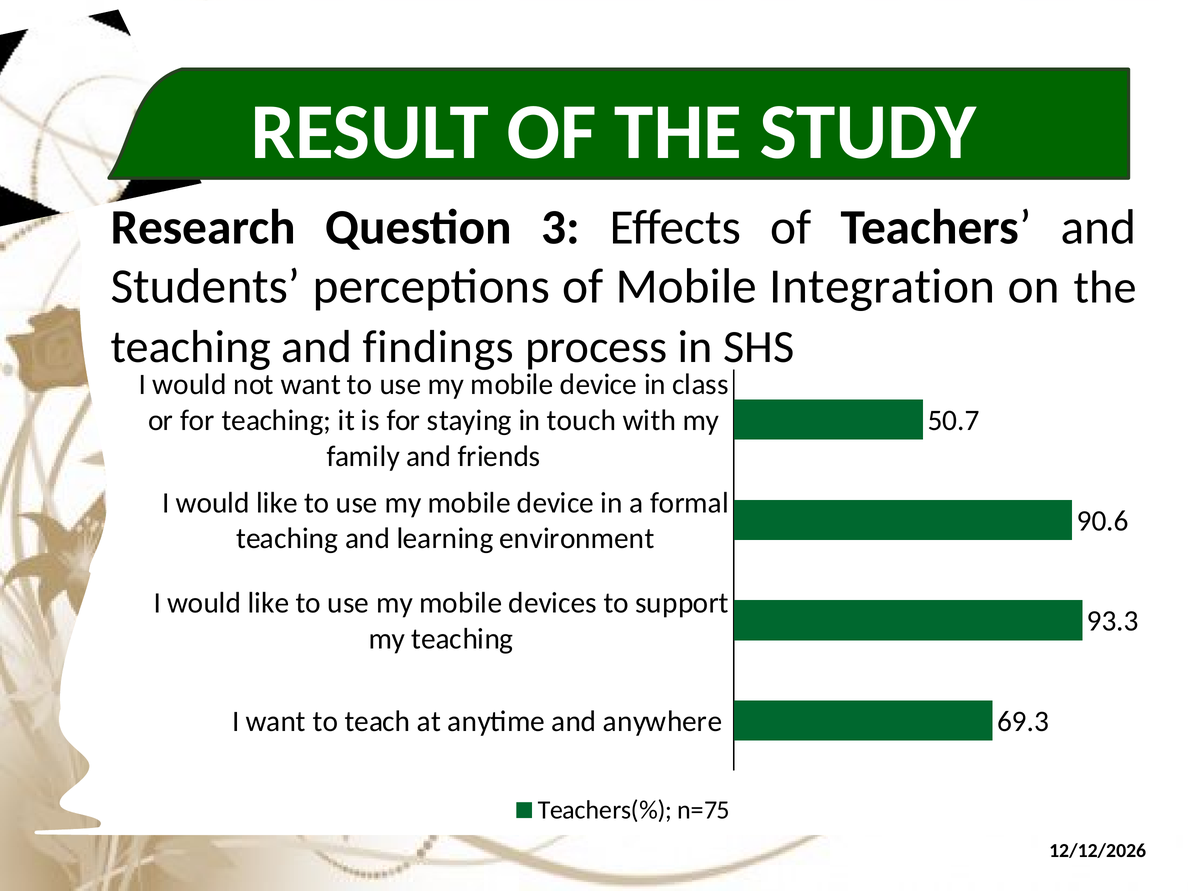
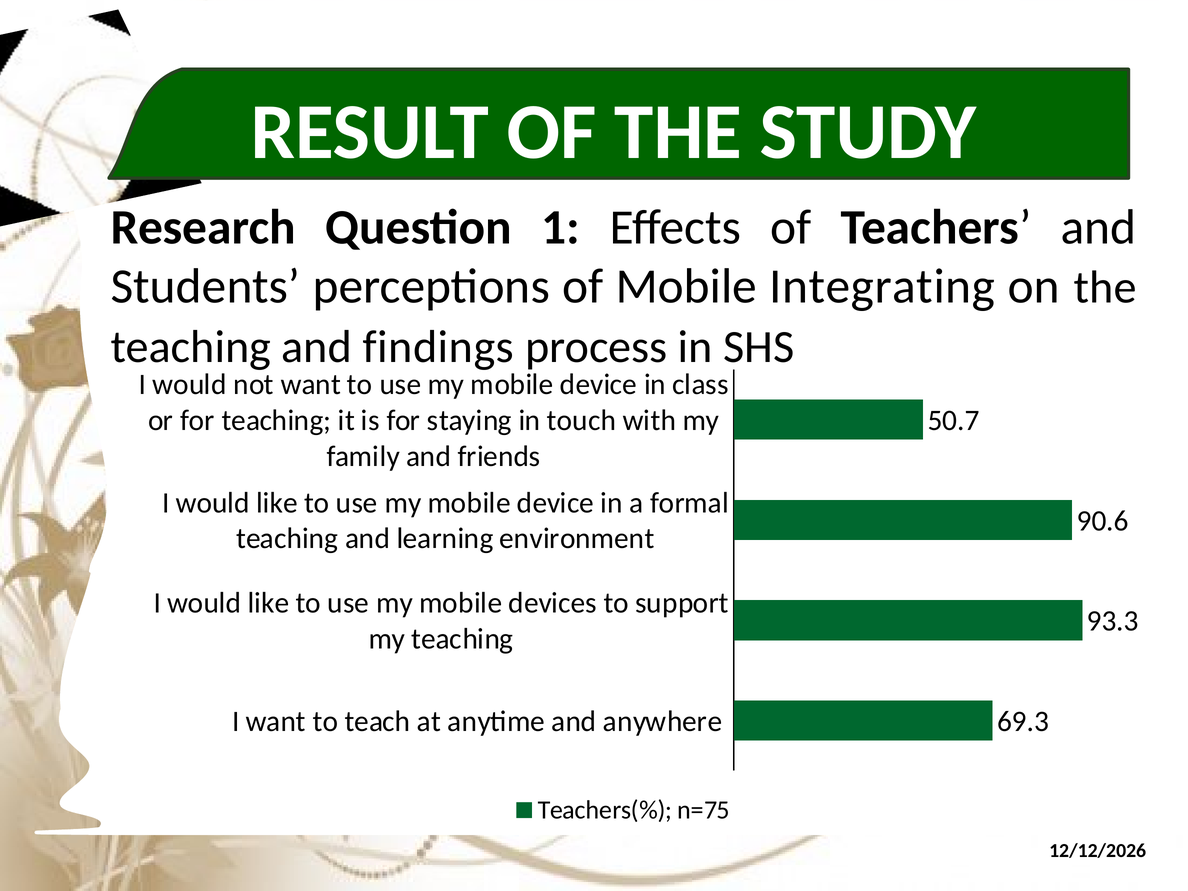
3: 3 -> 1
Integration: Integration -> Integrating
